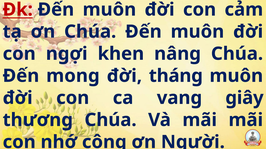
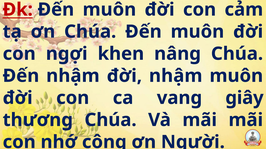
Đến mong: mong -> nhậm
đời tháng: tháng -> nhậm
